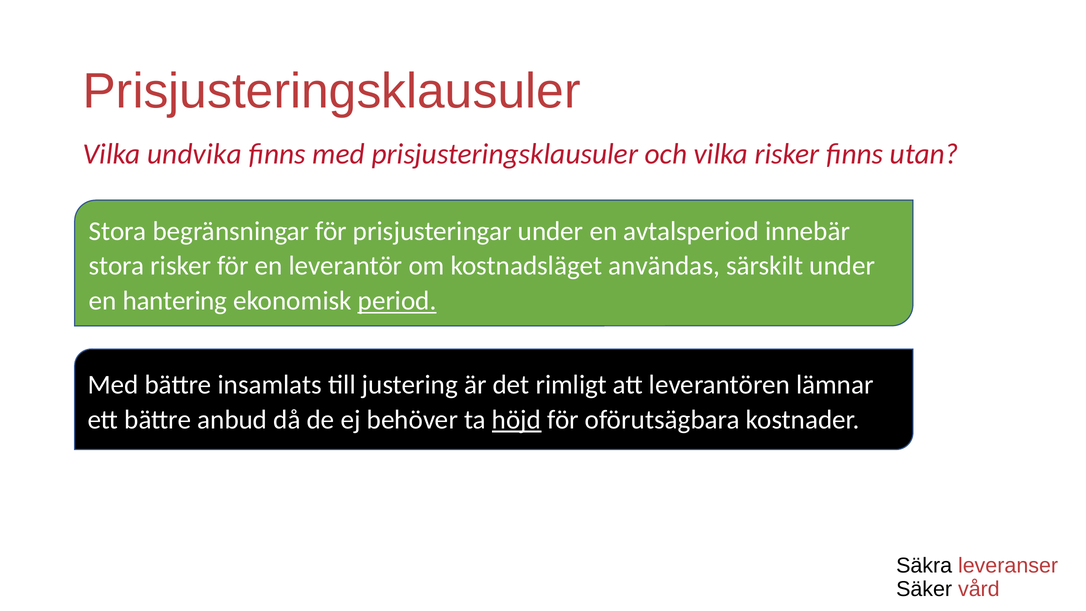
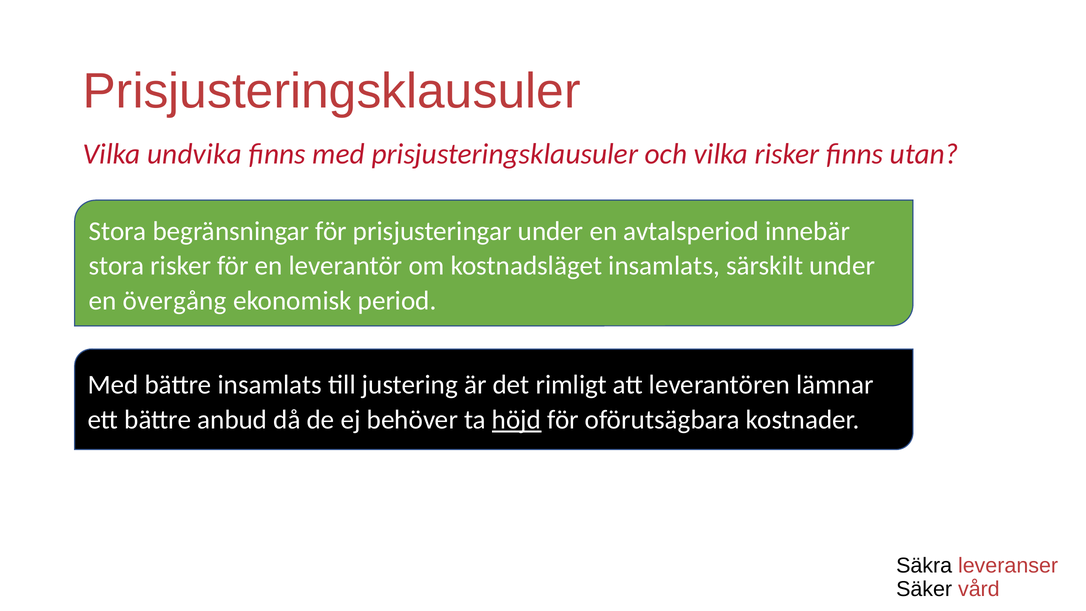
kostnadsläget användas: användas -> insamlats
hantering: hantering -> övergång
period underline: present -> none
